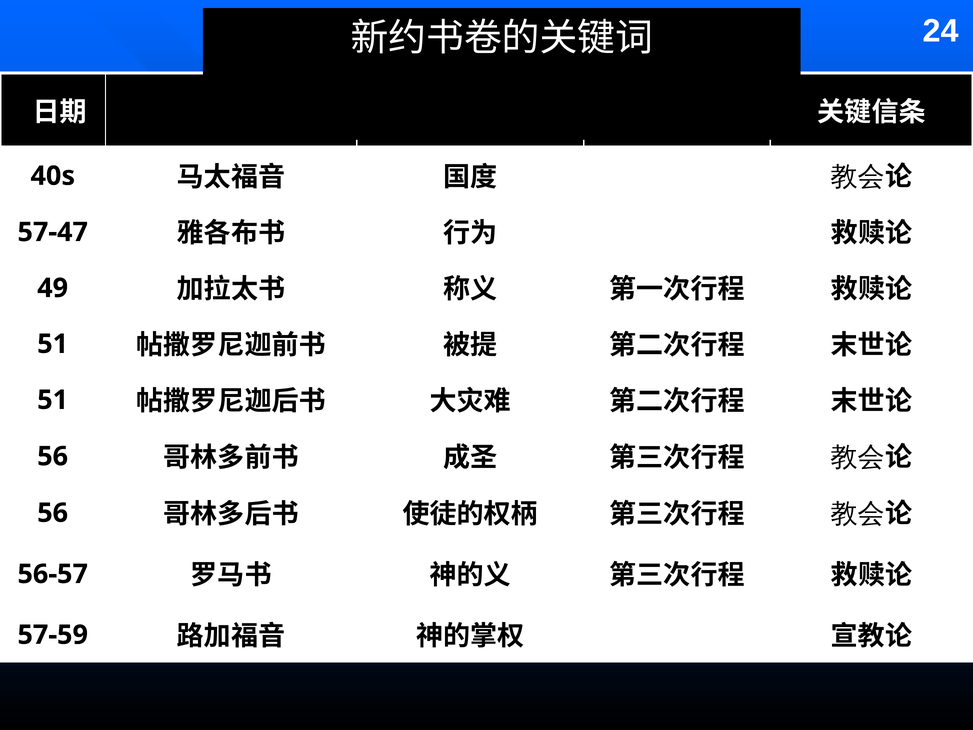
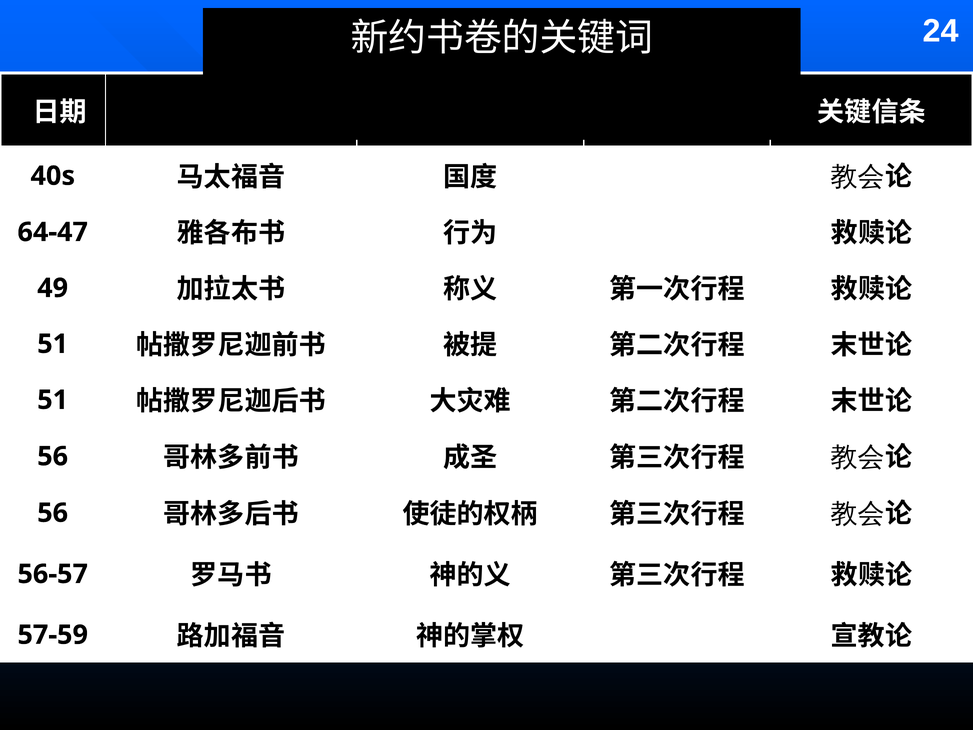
57-47: 57-47 -> 64-47
